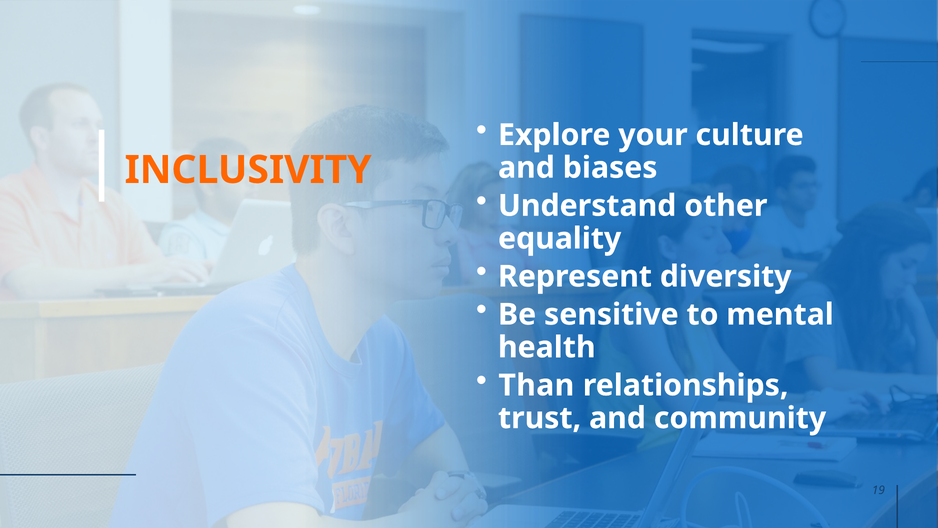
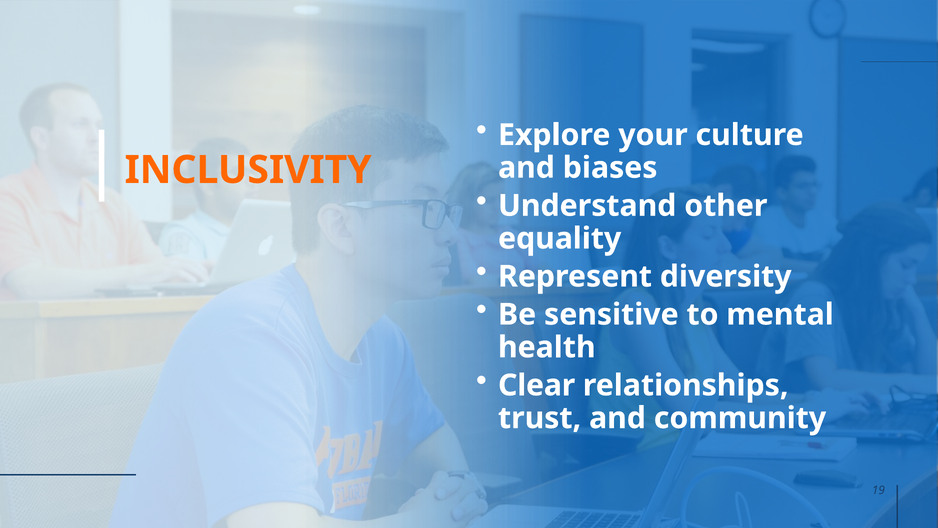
Than: Than -> Clear
